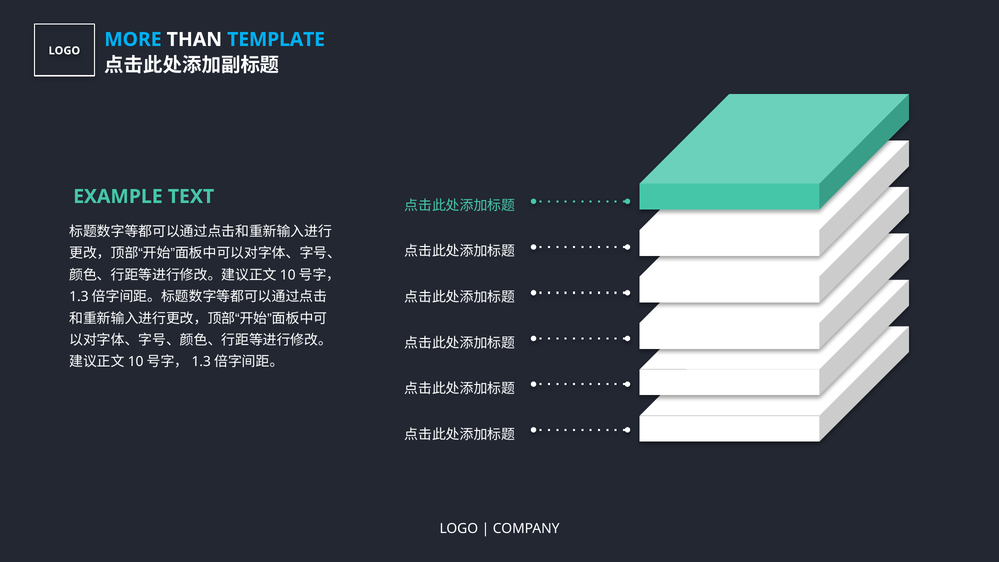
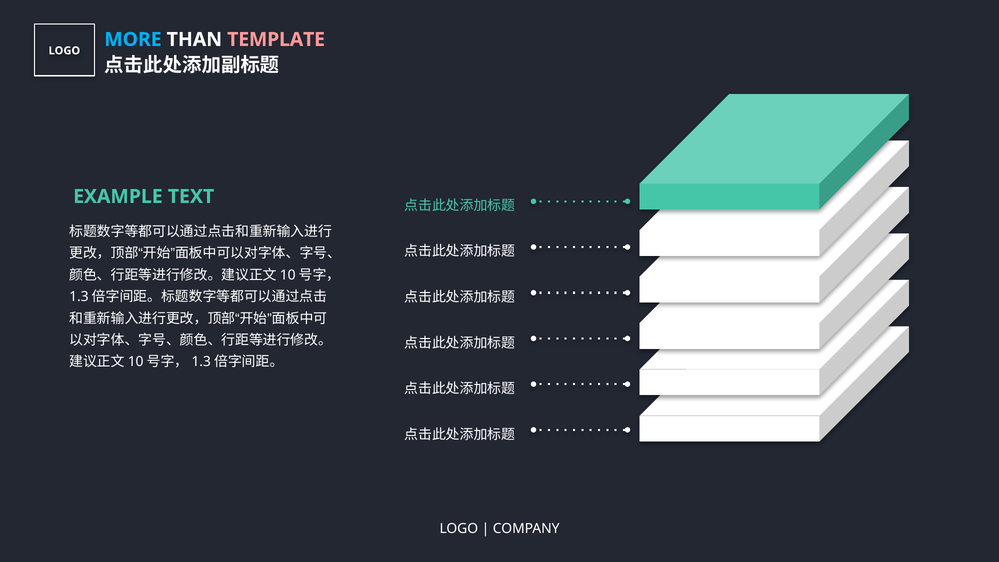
TEMPLATE colour: light blue -> pink
